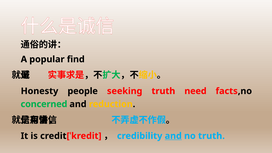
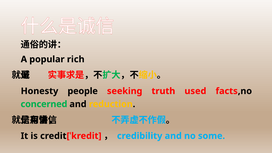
find: find -> rich
need: need -> used
and at (173, 136) underline: present -> none
no truth: truth -> some
